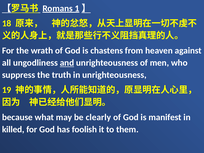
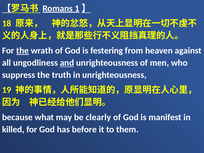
the at (23, 51) underline: none -> present
chastens: chastens -> festering
foolish: foolish -> before
